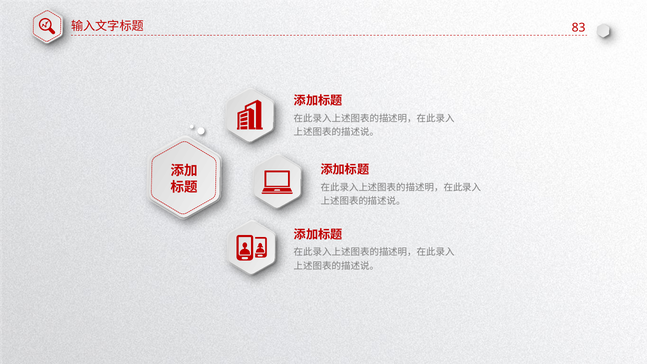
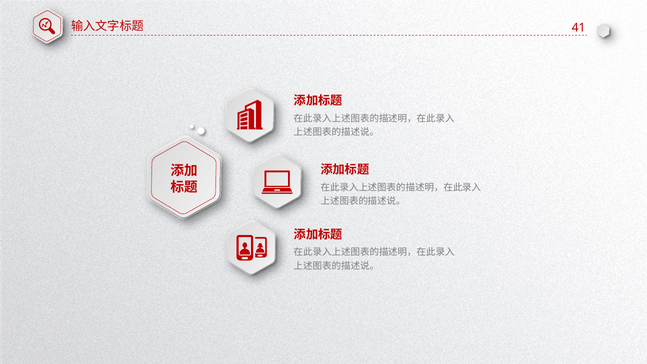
83: 83 -> 41
